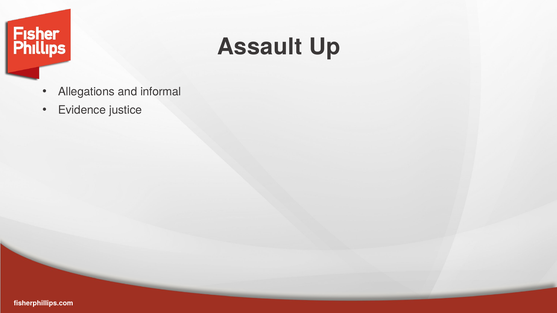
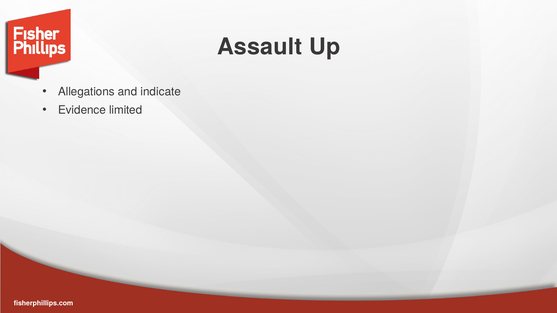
informal: informal -> indicate
justice: justice -> limited
